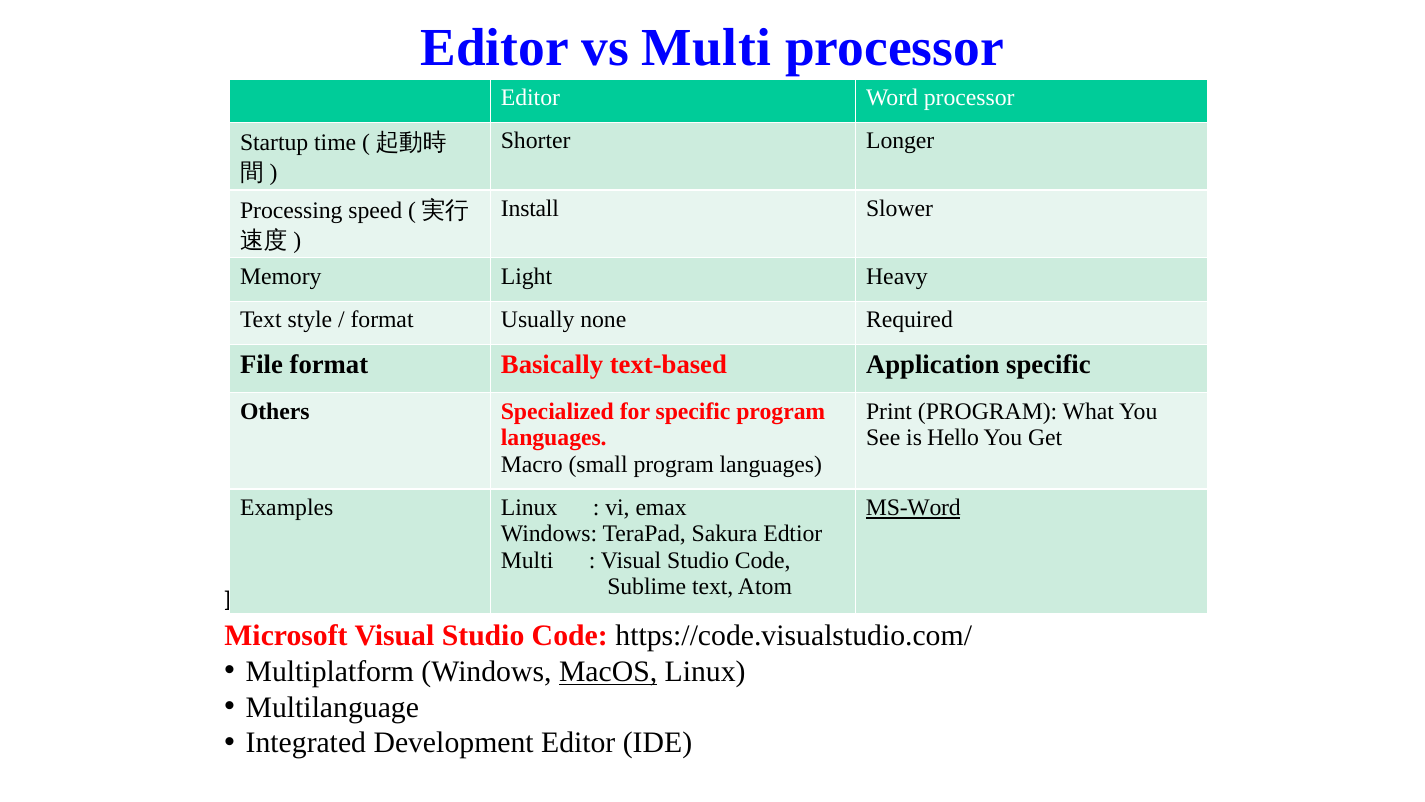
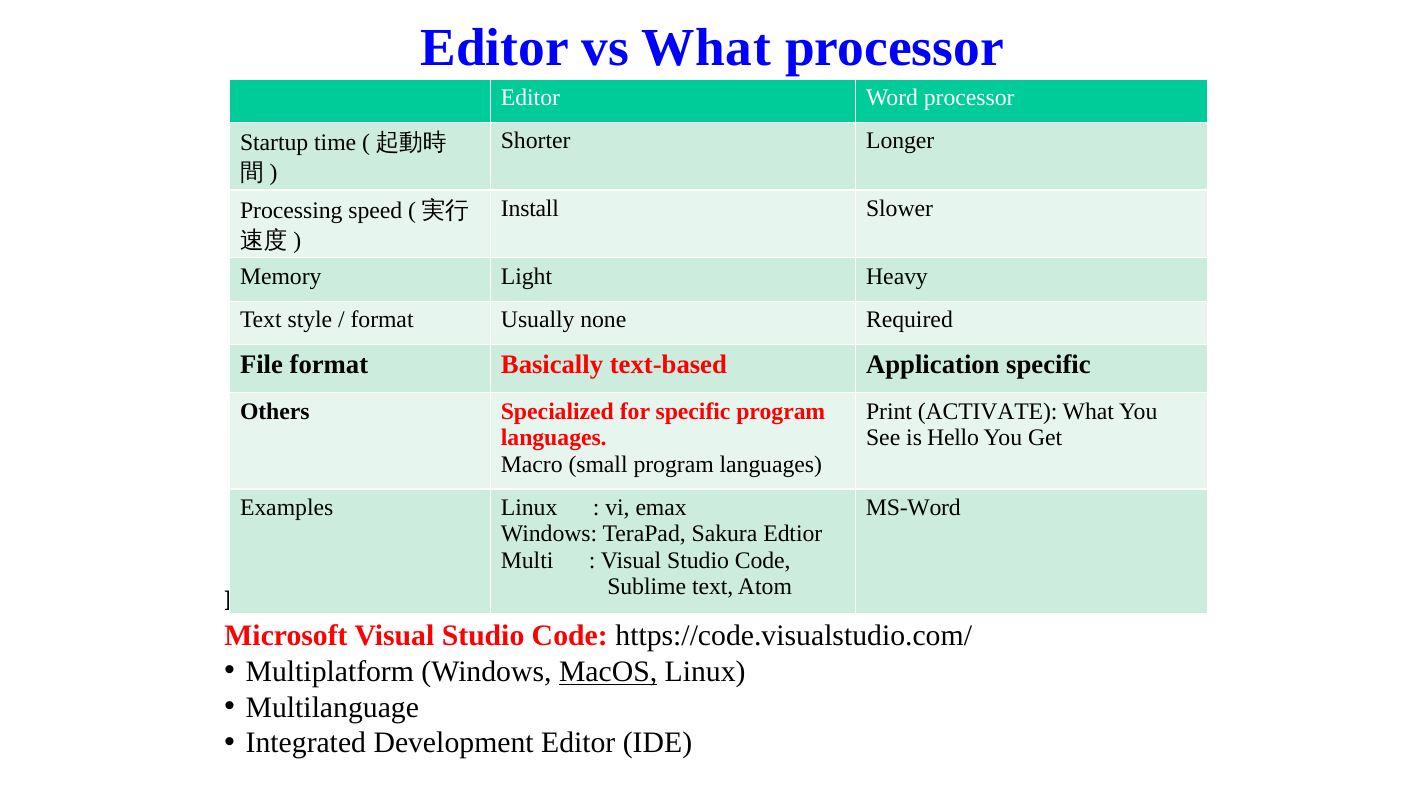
vs Multi: Multi -> What
Print PROGRAM: PROGRAM -> ACTIVATE
MS-Word underline: present -> none
